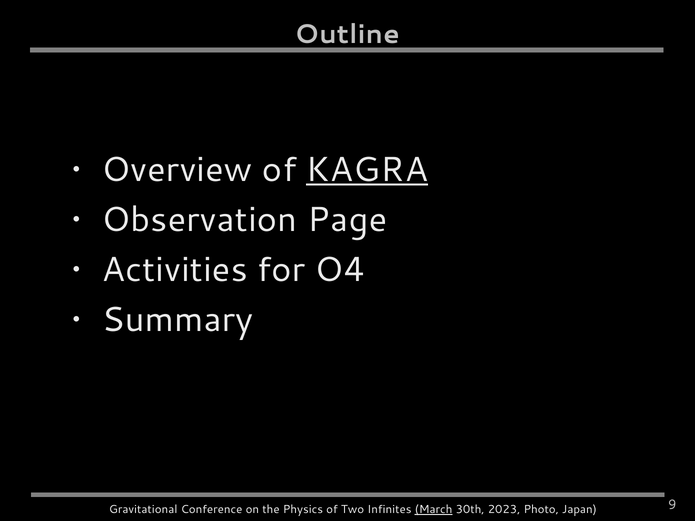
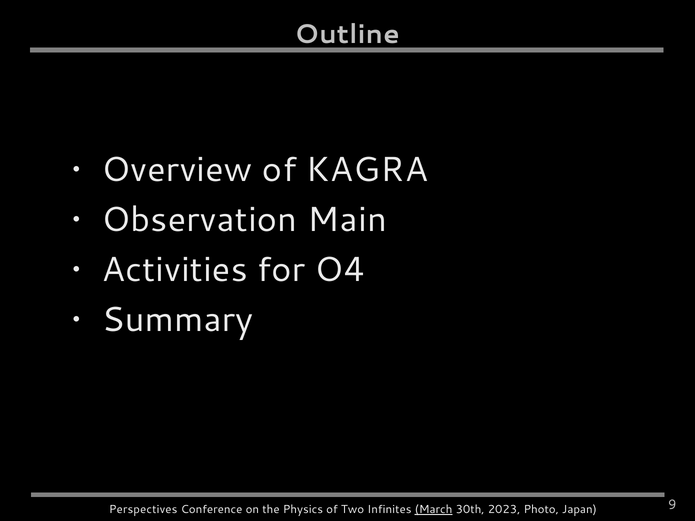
KAGRA underline: present -> none
Page: Page -> Main
Gravitational: Gravitational -> Perspectives
